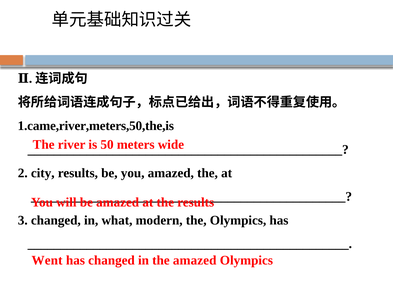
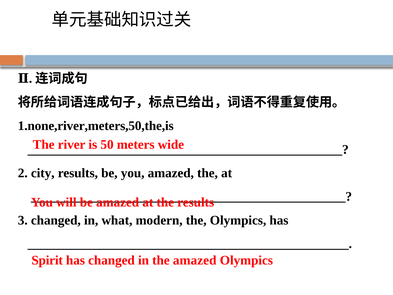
1.came,river,meters,50,the,is: 1.came,river,meters,50,the,is -> 1.none,river,meters,50,the,is
Went: Went -> Spirit
